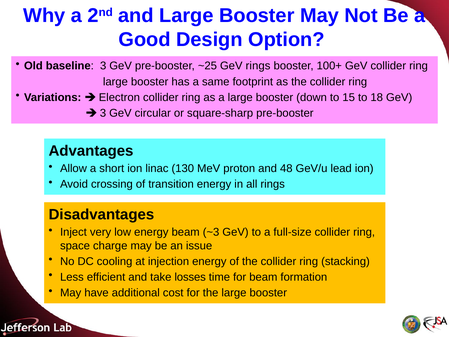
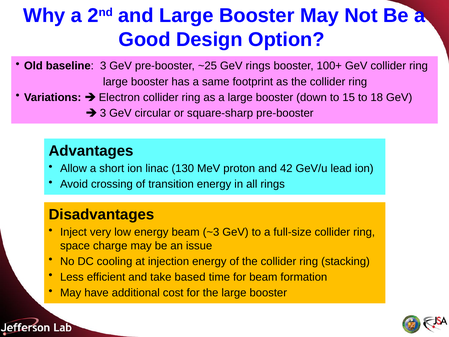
48: 48 -> 42
losses: losses -> based
